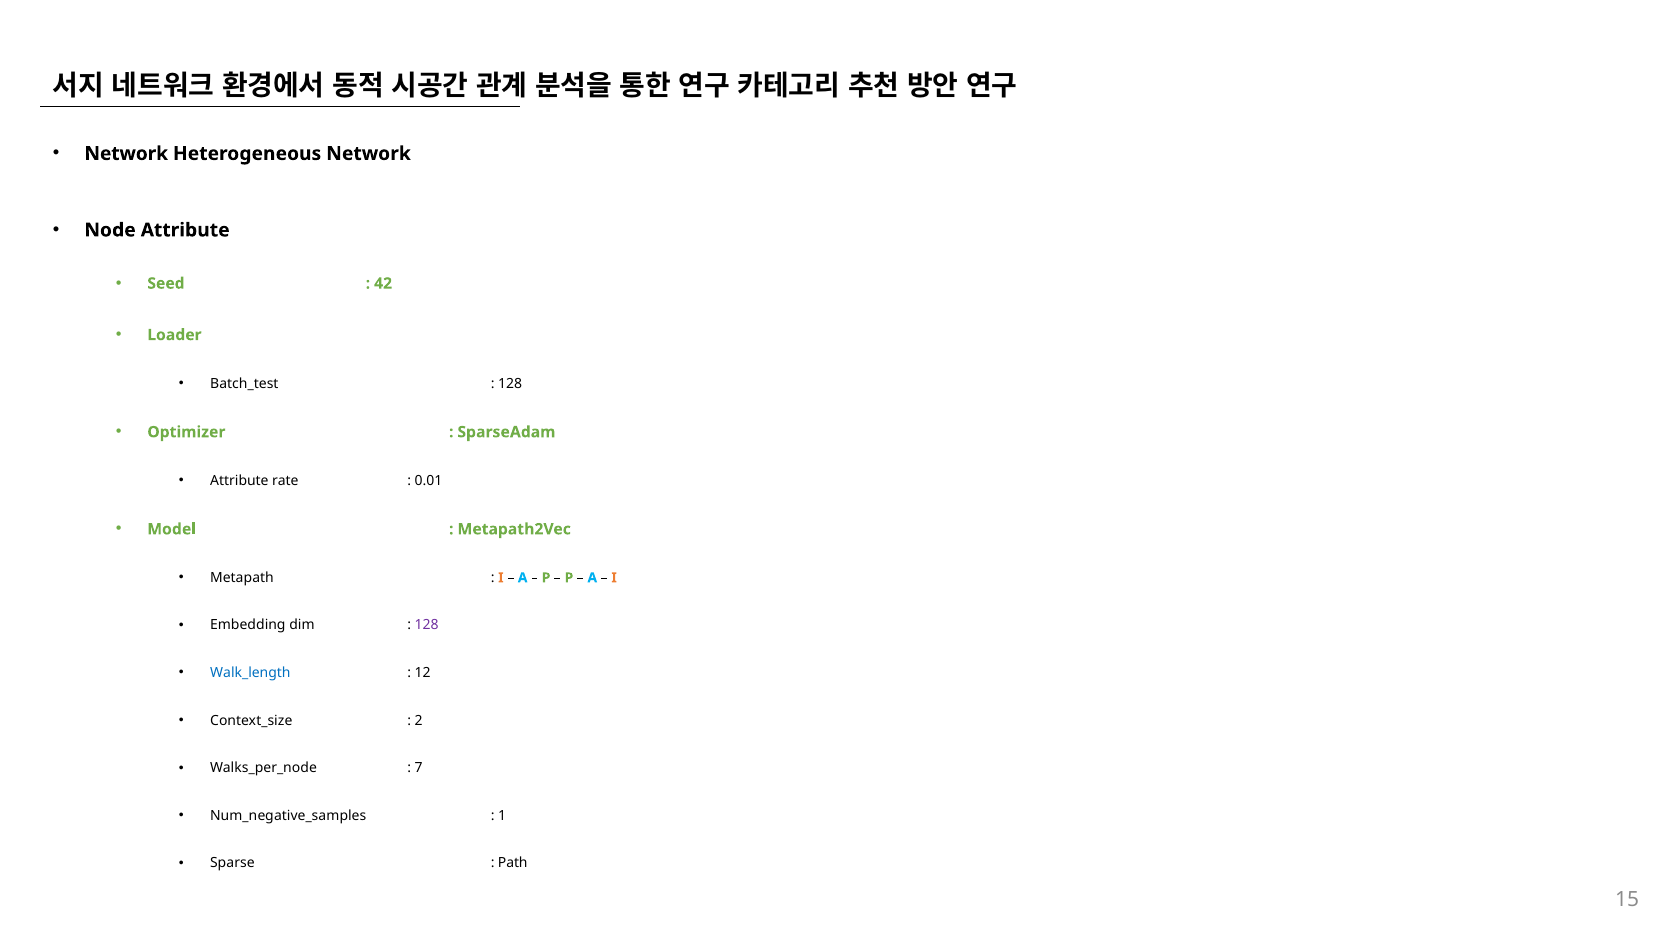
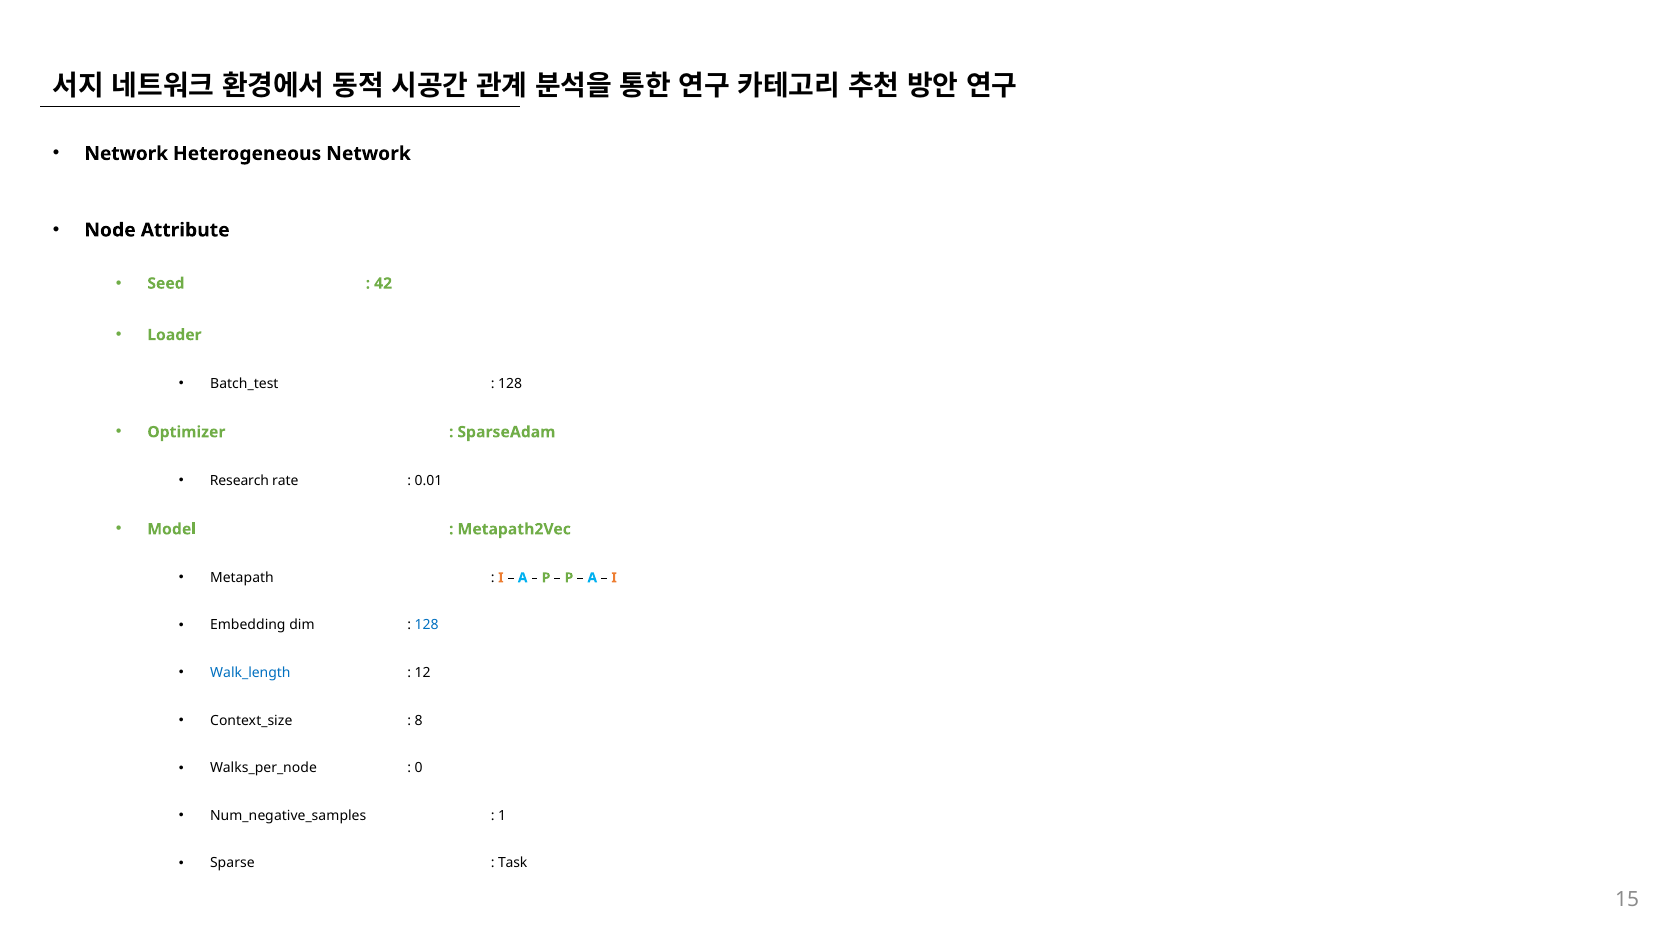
Attribute at (239, 480): Attribute -> Research
128 at (427, 625) colour: purple -> blue
2: 2 -> 8
7: 7 -> 0
Path: Path -> Task
